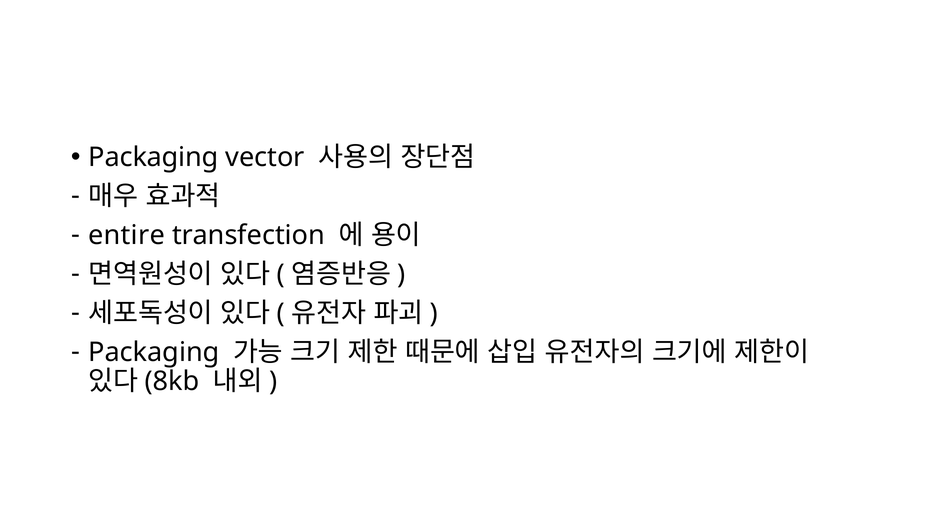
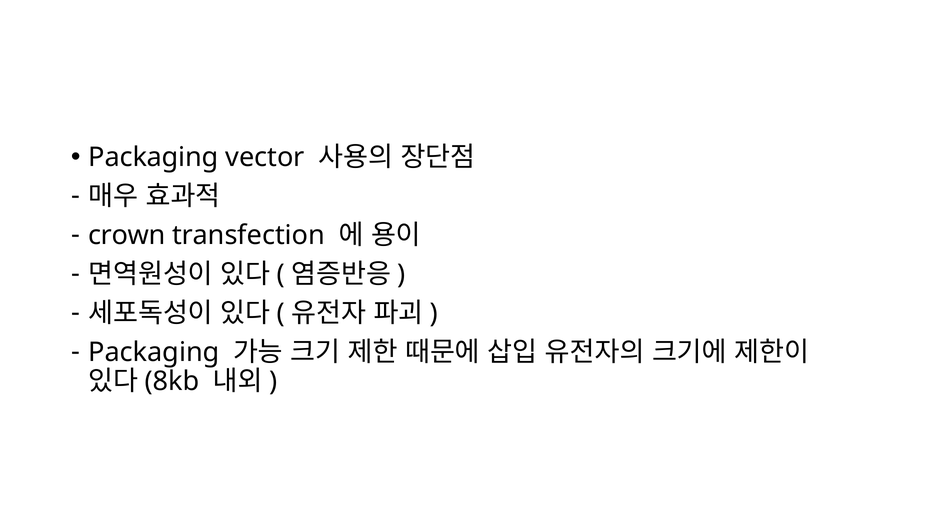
entire: entire -> crown
